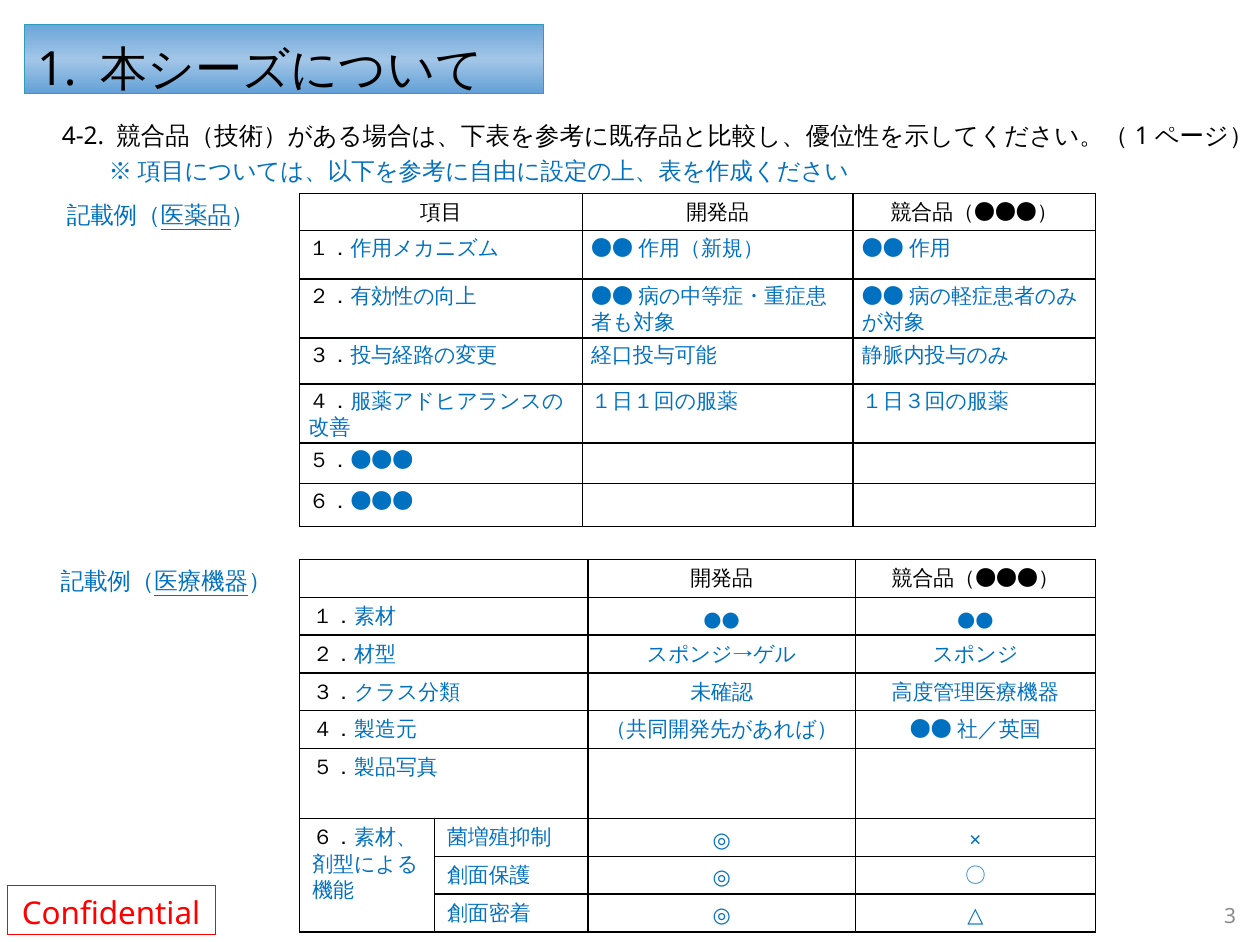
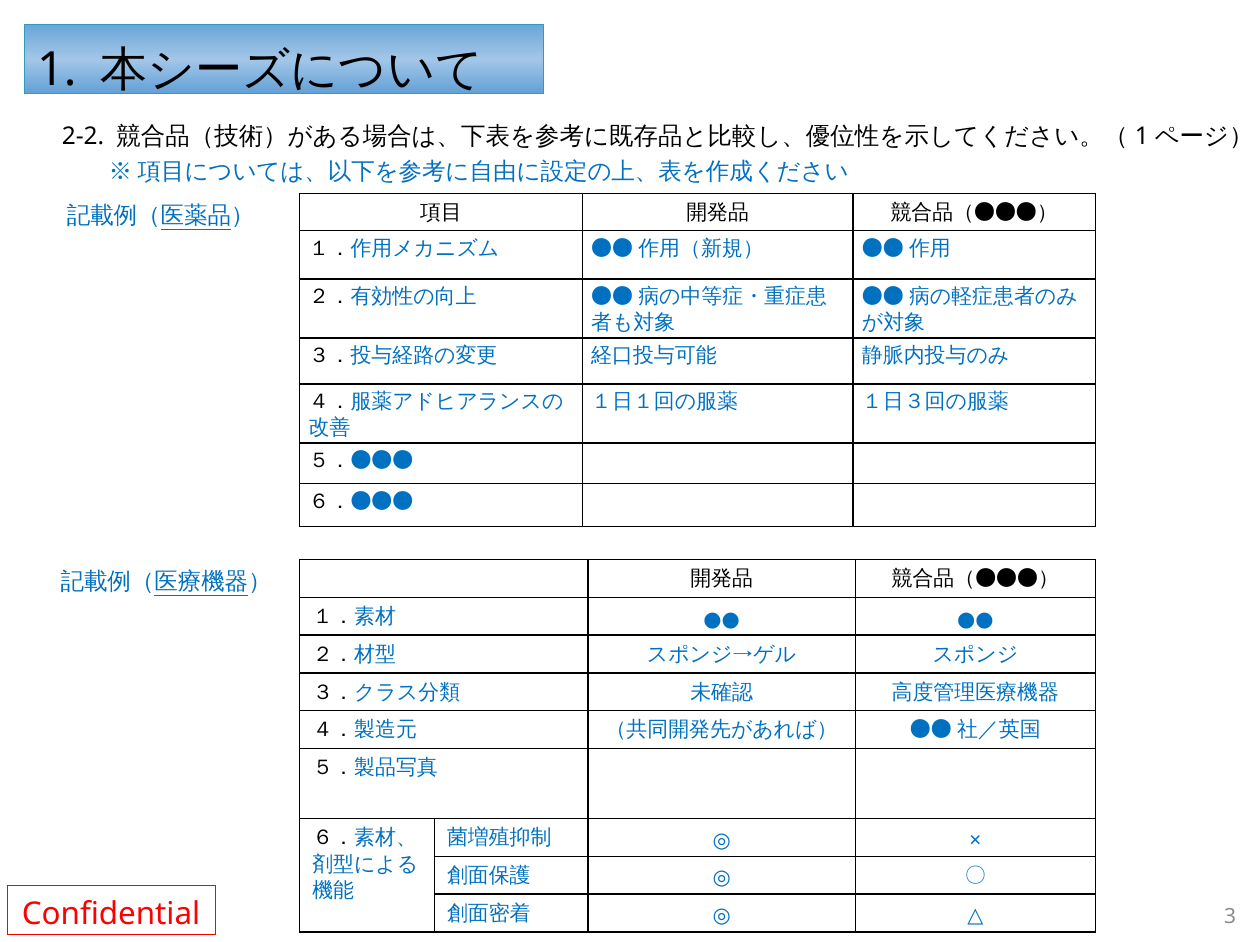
4-2: 4-2 -> 2-2
